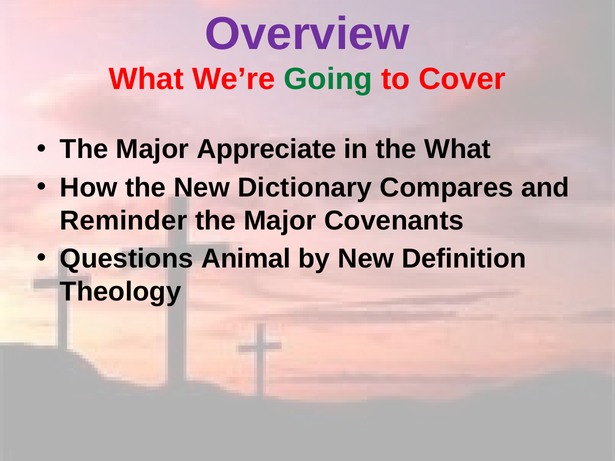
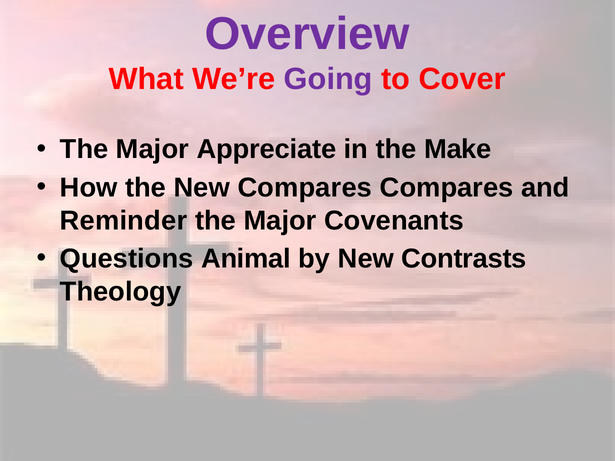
Going colour: green -> purple
the What: What -> Make
New Dictionary: Dictionary -> Compares
Definition: Definition -> Contrasts
